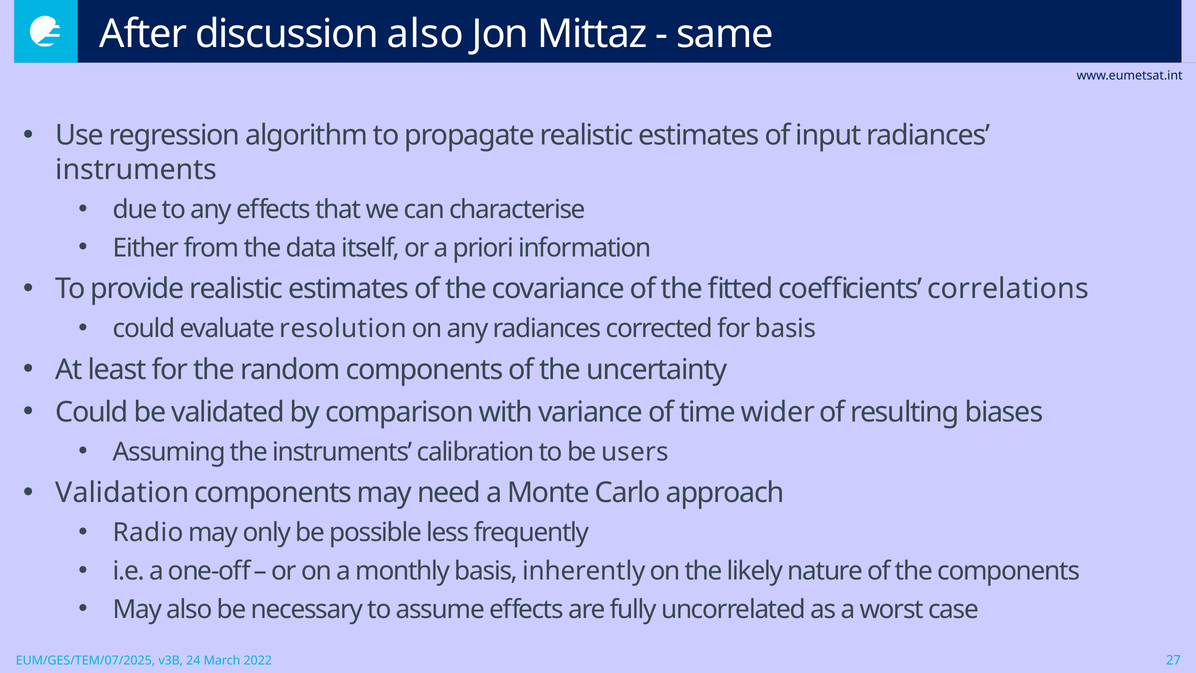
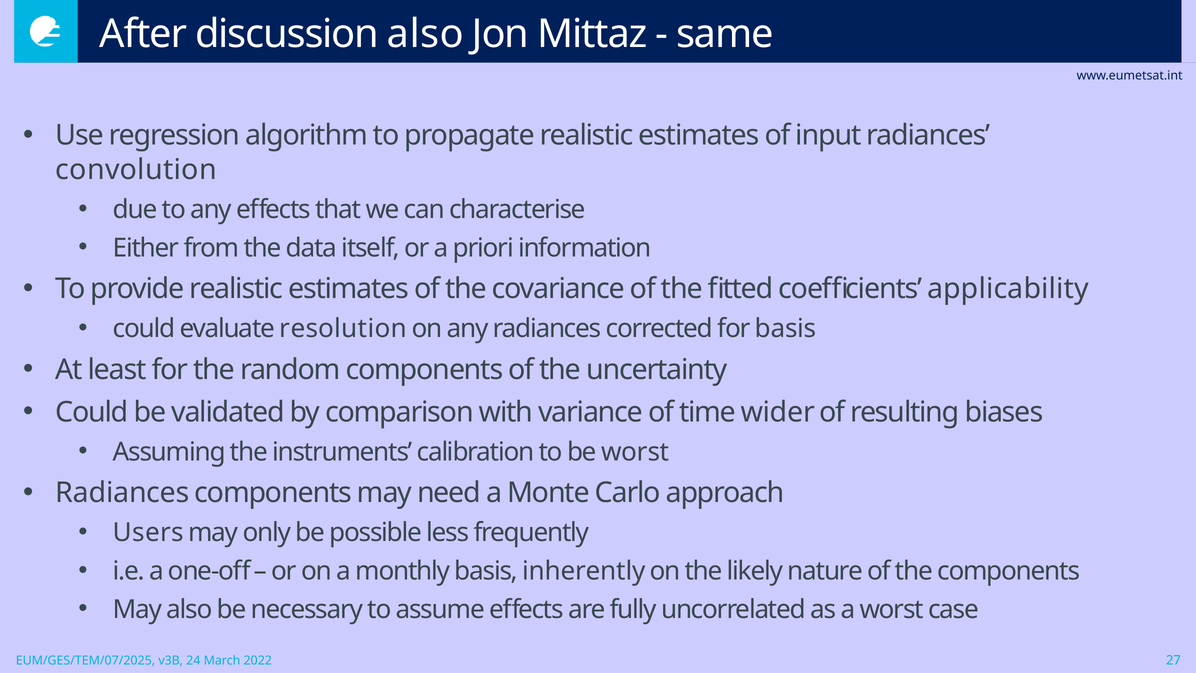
instruments at (136, 170): instruments -> convolution
correlations: correlations -> applicability
be users: users -> worst
Validation at (122, 493): Validation -> Radiances
Radio: Radio -> Users
